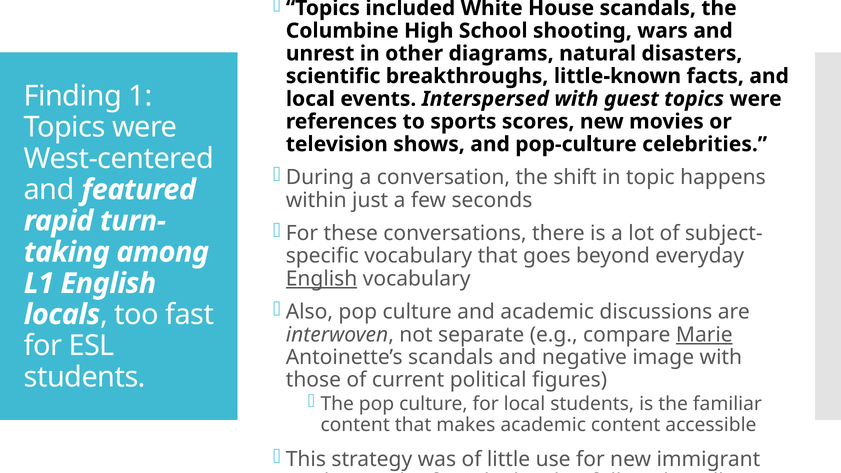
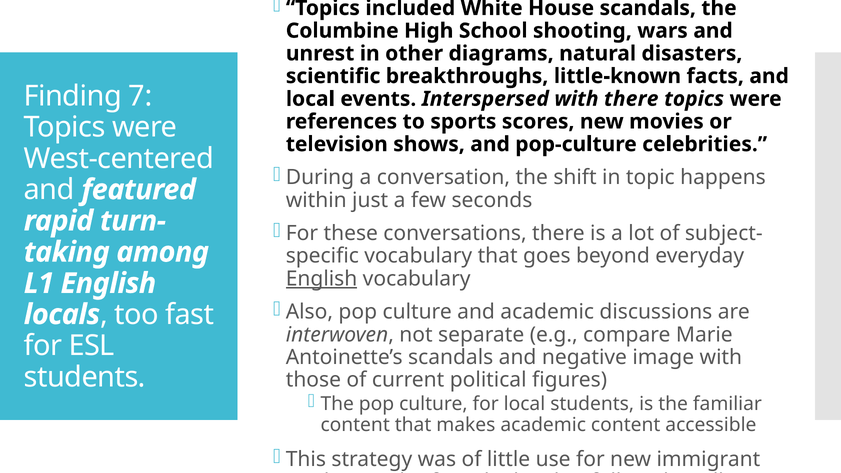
1: 1 -> 7
with guest: guest -> there
Marie underline: present -> none
